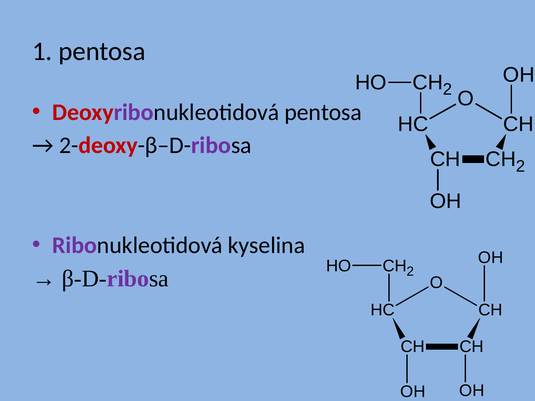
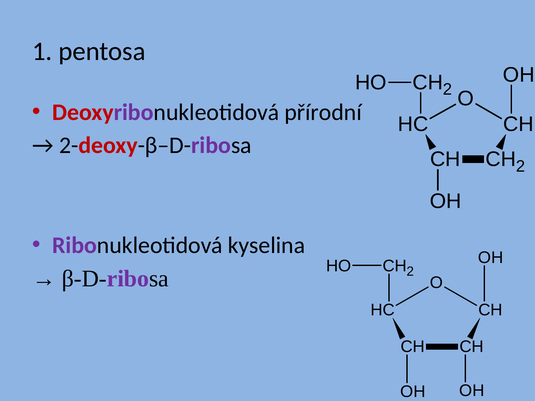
Deoxyribonukleotidová pentosa: pentosa -> přírodní
